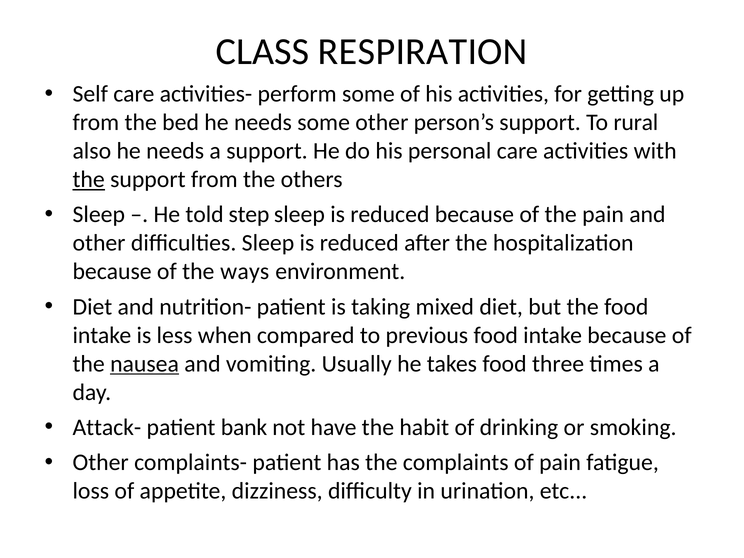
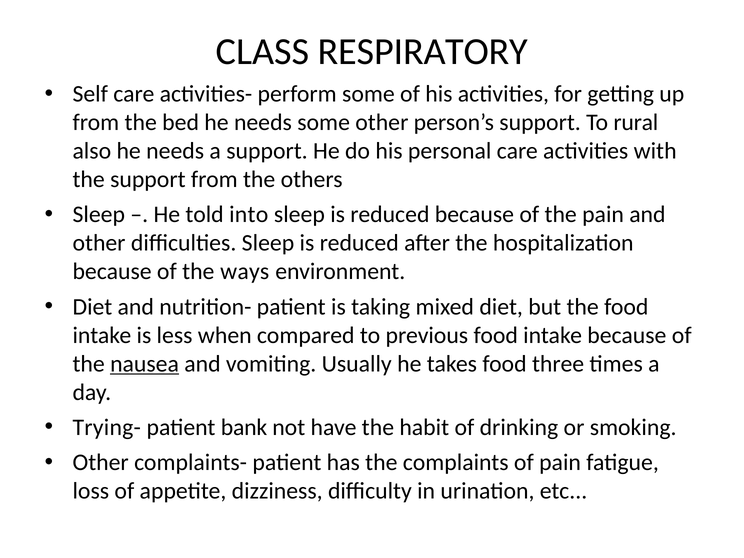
RESPIRATION: RESPIRATION -> RESPIRATORY
the at (89, 180) underline: present -> none
step: step -> into
Attack-: Attack- -> Trying-
